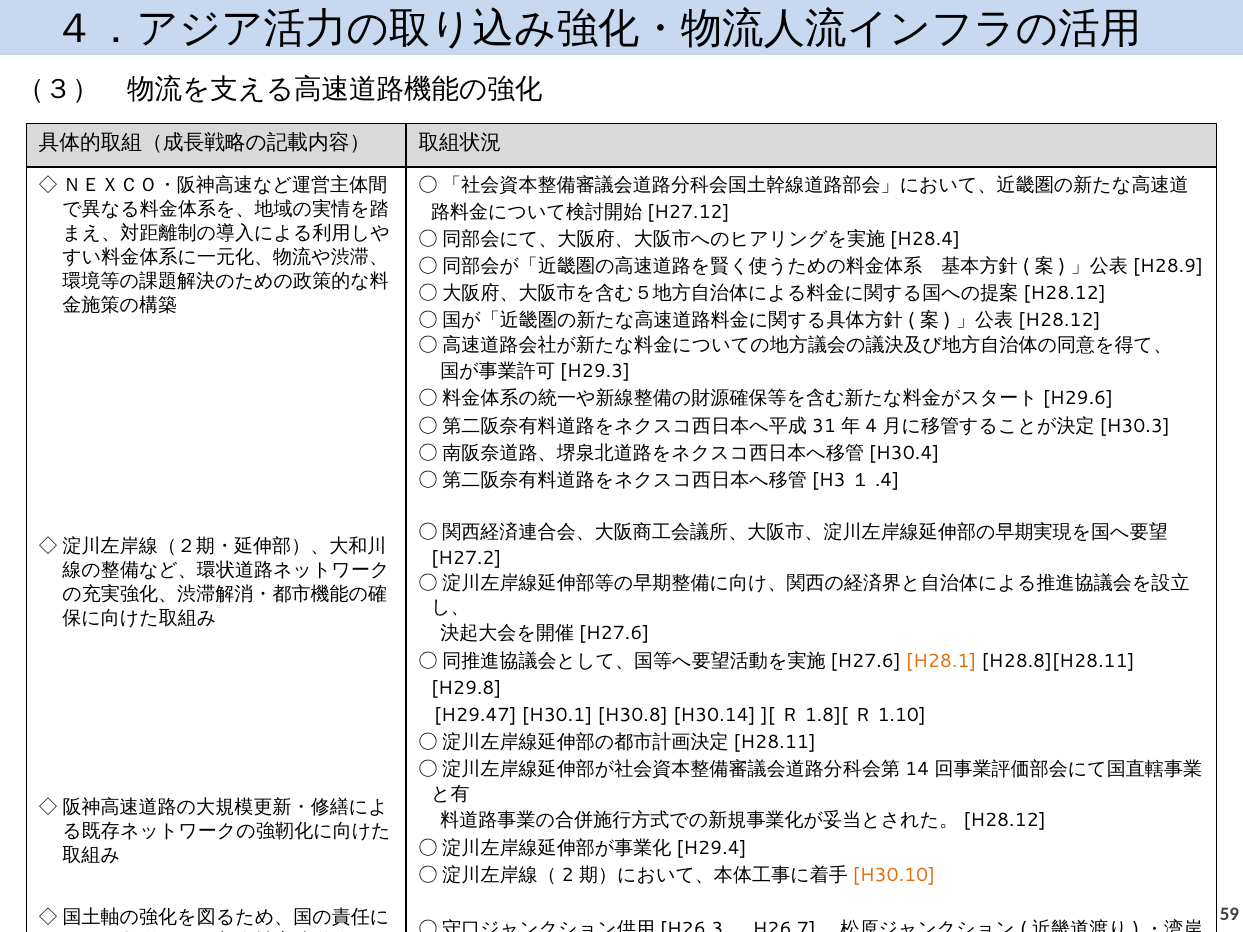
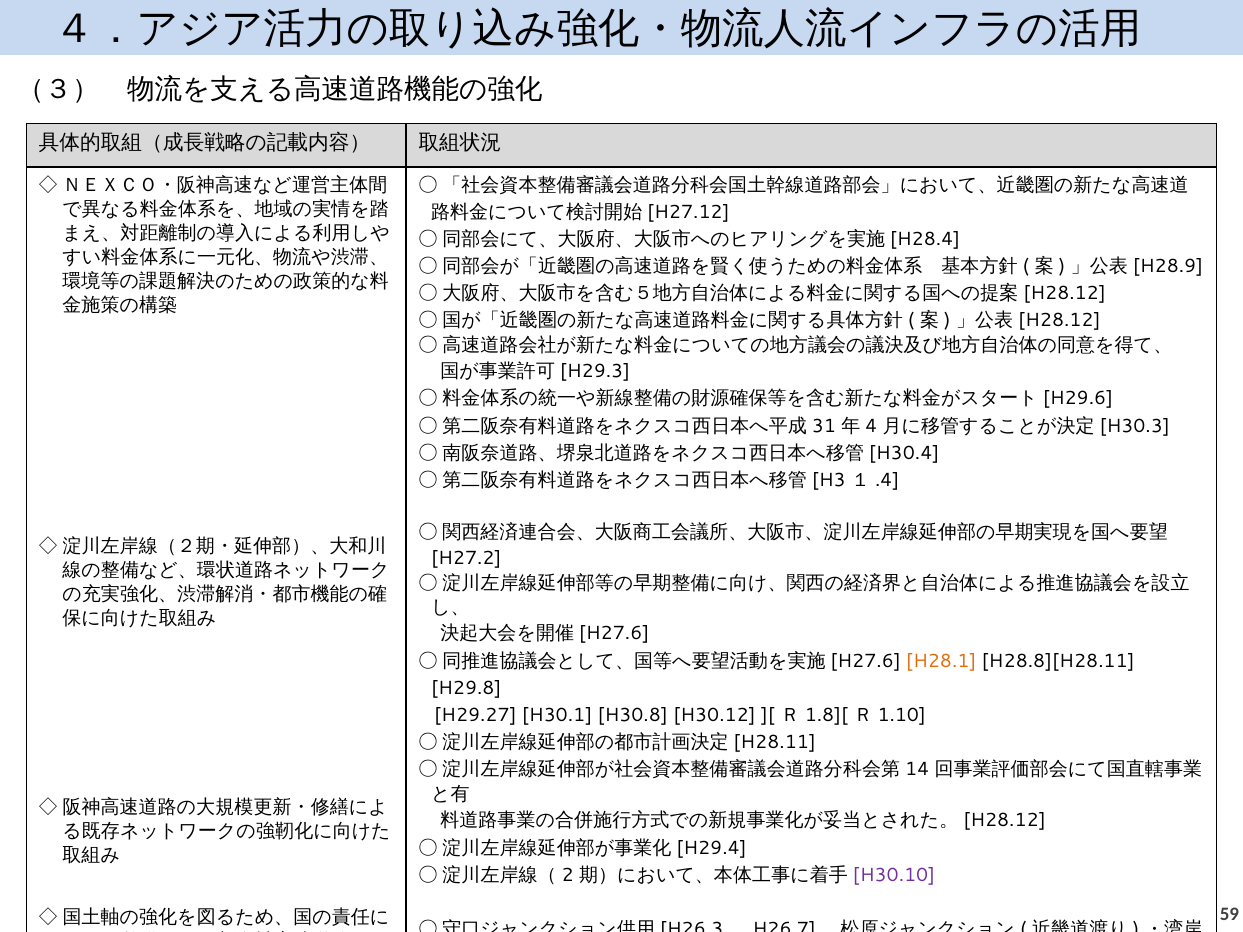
H29.47: H29.47 -> H29.27
H30.14: H30.14 -> H30.12
H30.10 colour: orange -> purple
